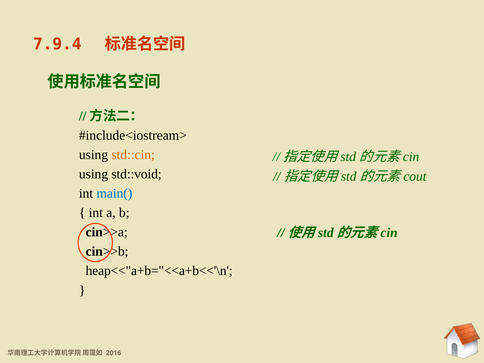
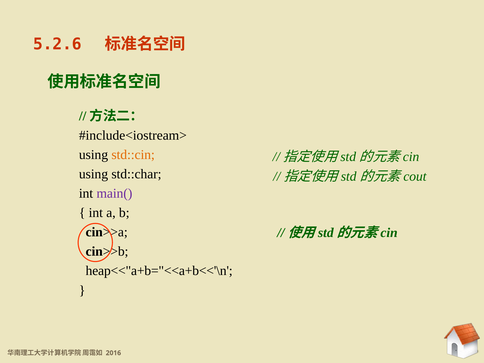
7.9.4: 7.9.4 -> 5.2.6
std::void: std::void -> std::char
main( colour: blue -> purple
